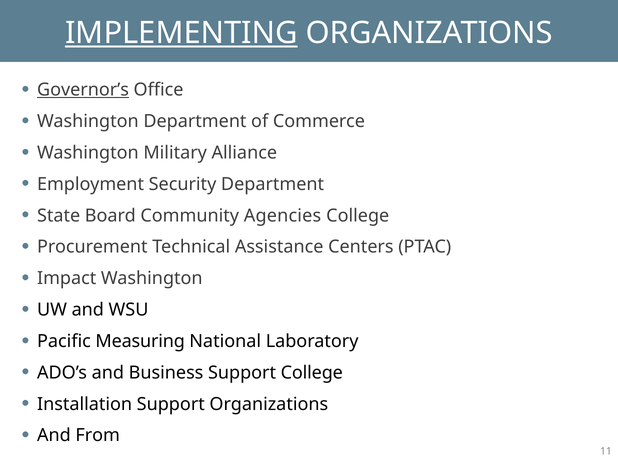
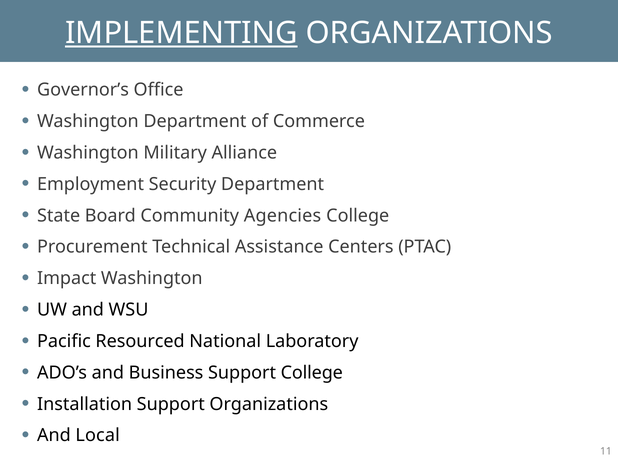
Governor’s underline: present -> none
Measuring: Measuring -> Resourced
From: From -> Local
